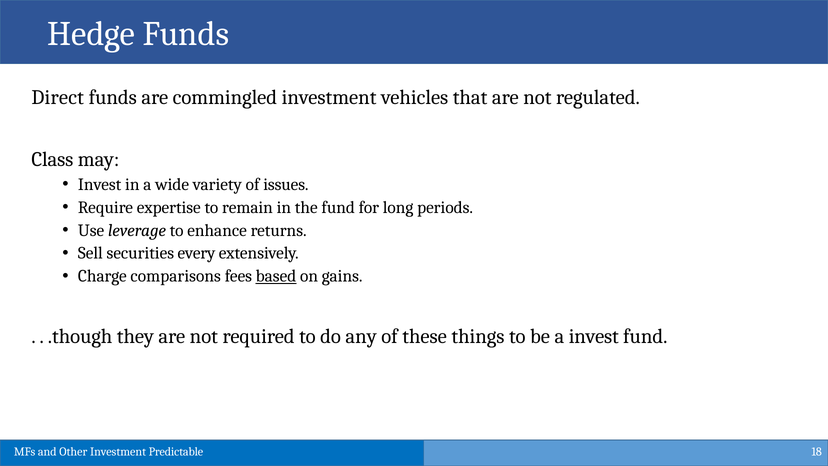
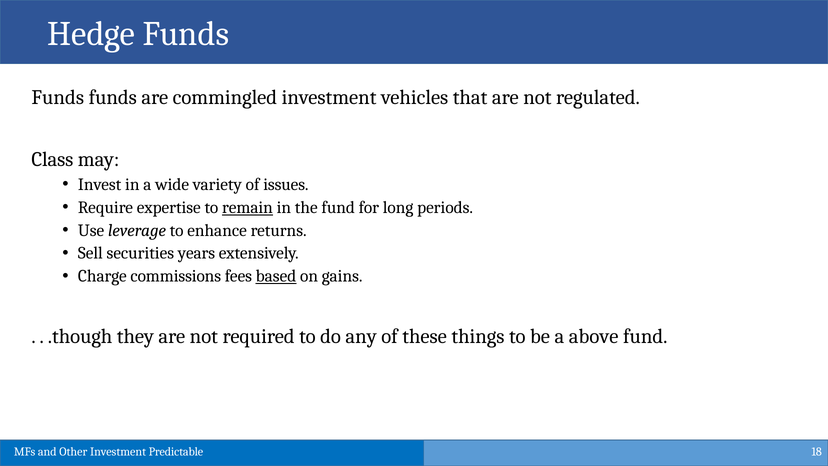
Direct at (58, 98): Direct -> Funds
remain underline: none -> present
every: every -> years
comparisons: comparisons -> commissions
a invest: invest -> above
